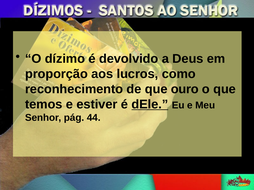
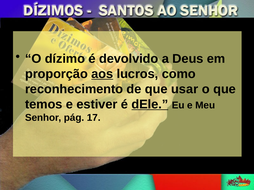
aos underline: none -> present
ouro: ouro -> usar
44: 44 -> 17
